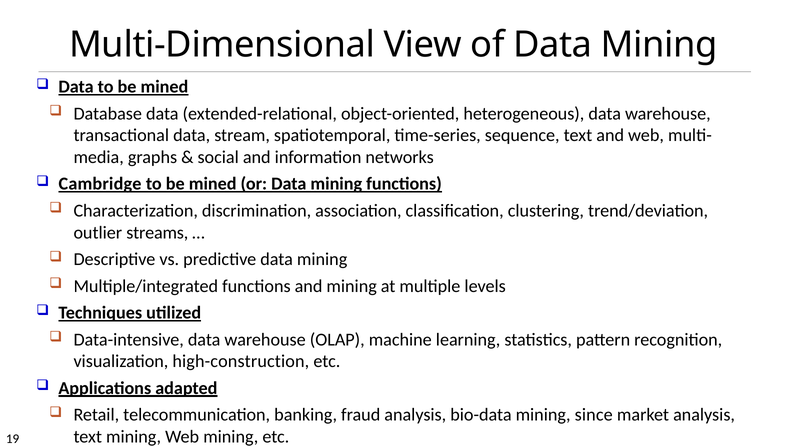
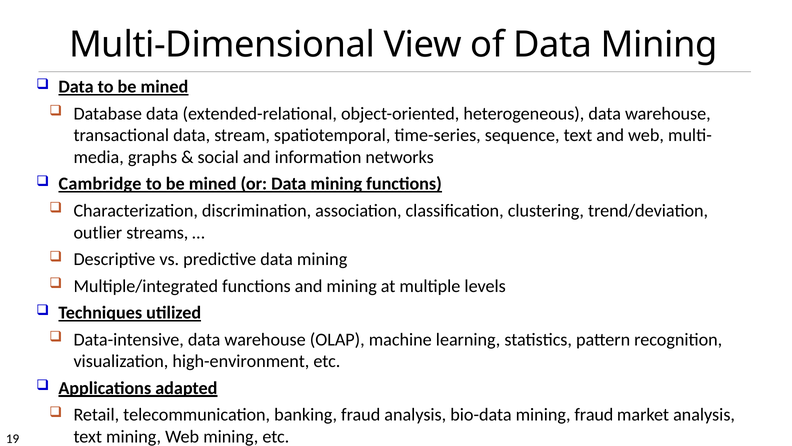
high-construction: high-construction -> high-environment
mining since: since -> fraud
